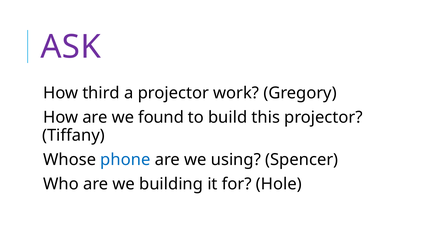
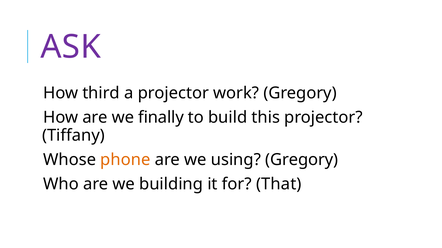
found: found -> finally
phone colour: blue -> orange
using Spencer: Spencer -> Gregory
Hole: Hole -> That
